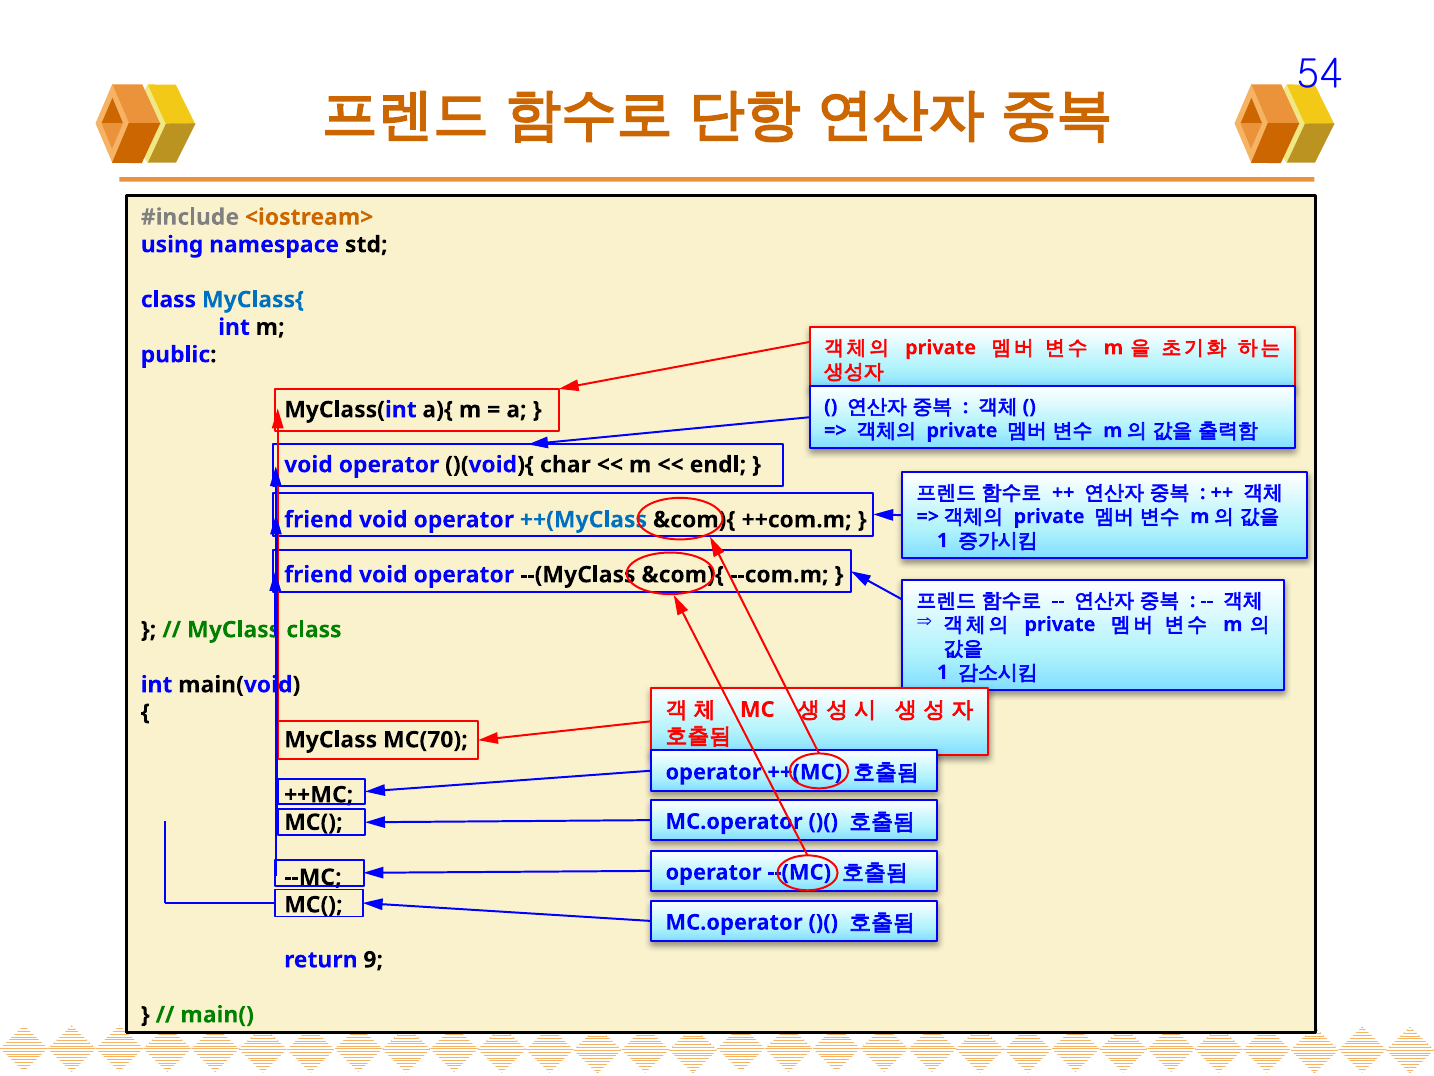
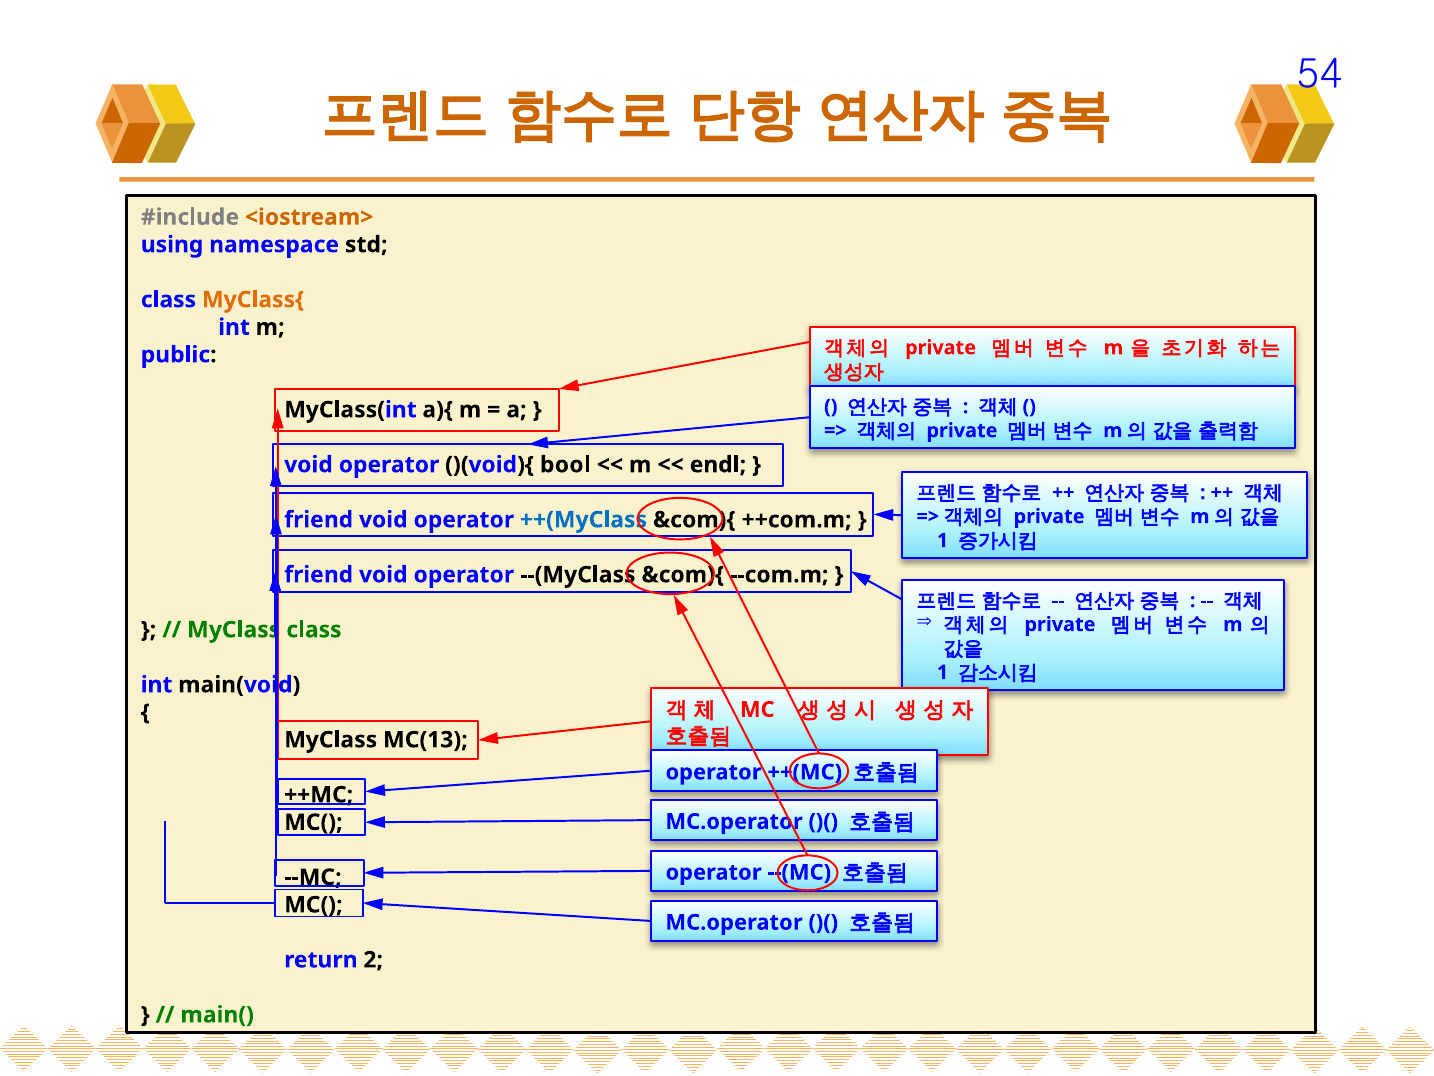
MyClass{ colour: blue -> orange
char: char -> bool
MC(70: MC(70 -> MC(13
9: 9 -> 2
